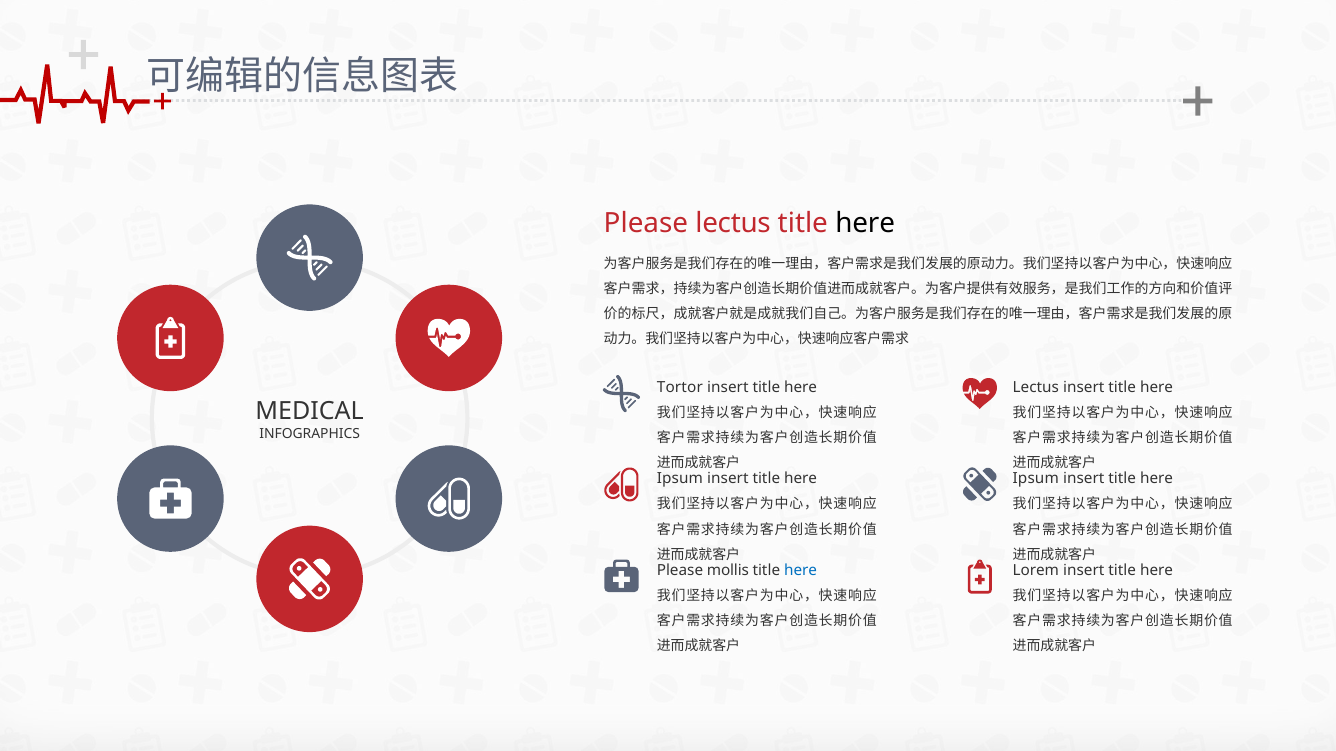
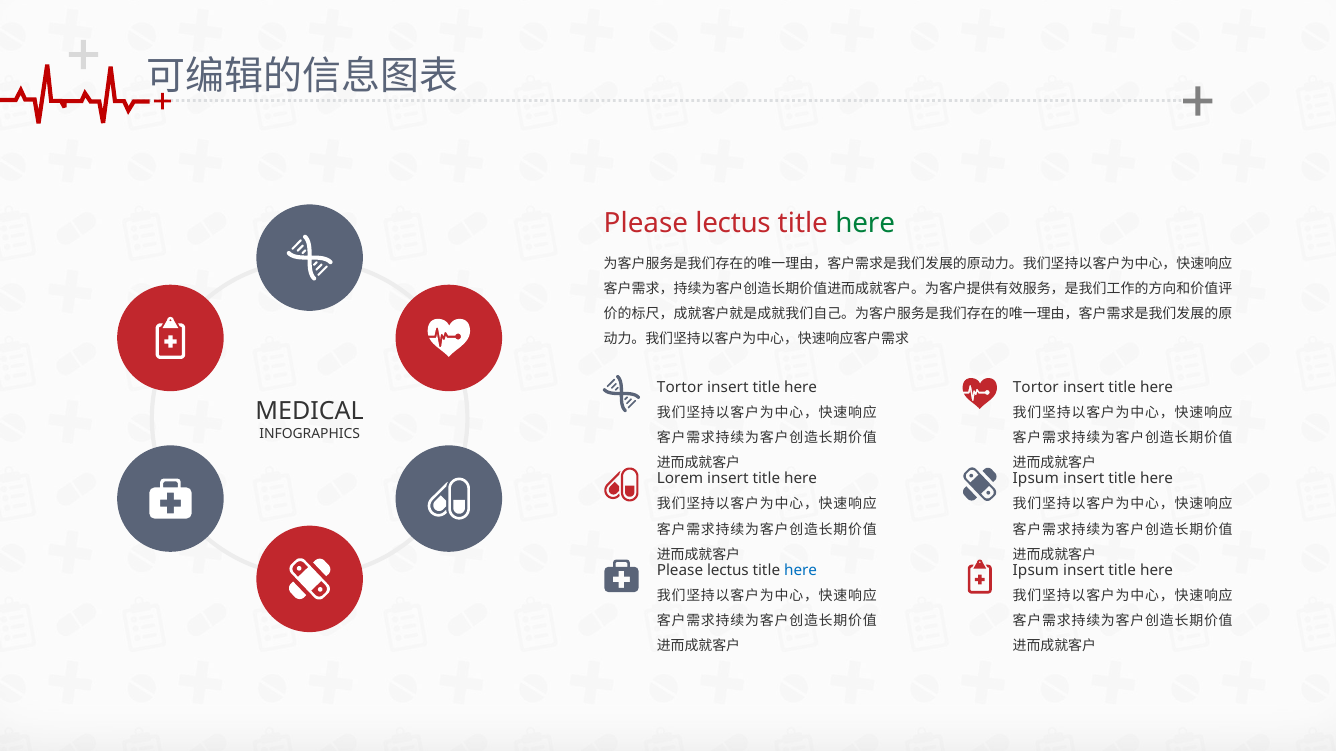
here at (865, 223) colour: black -> green
Lectus at (1036, 387): Lectus -> Tortor
Ipsum at (680, 479): Ipsum -> Lorem
mollis at (728, 571): mollis -> lectus
Lorem at (1036, 571): Lorem -> Ipsum
